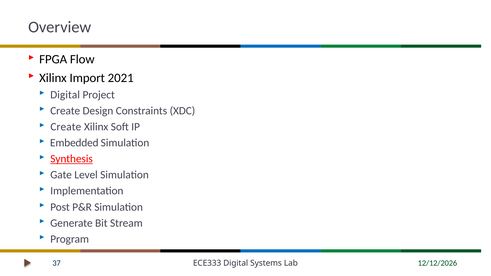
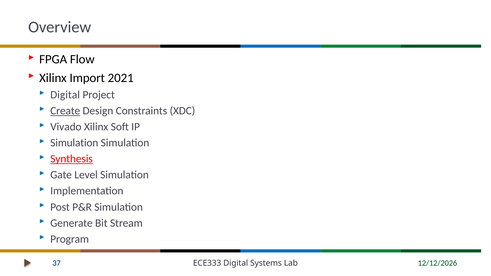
Create at (65, 111) underline: none -> present
Create at (66, 127): Create -> Vivado
Embedded at (74, 143): Embedded -> Simulation
